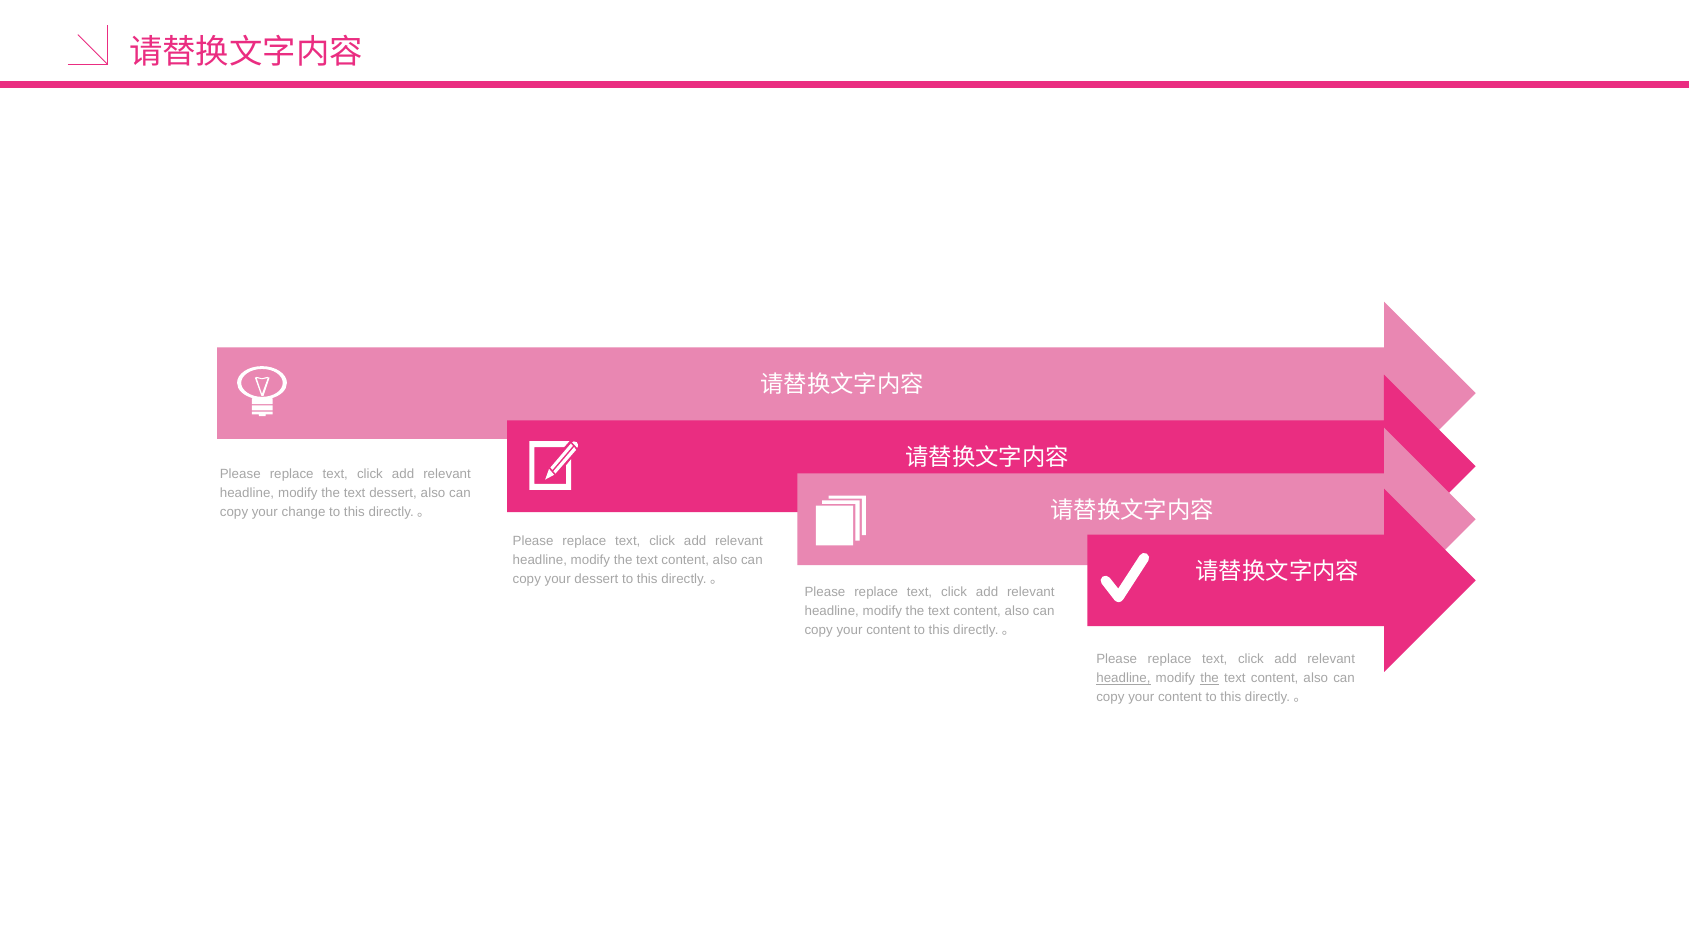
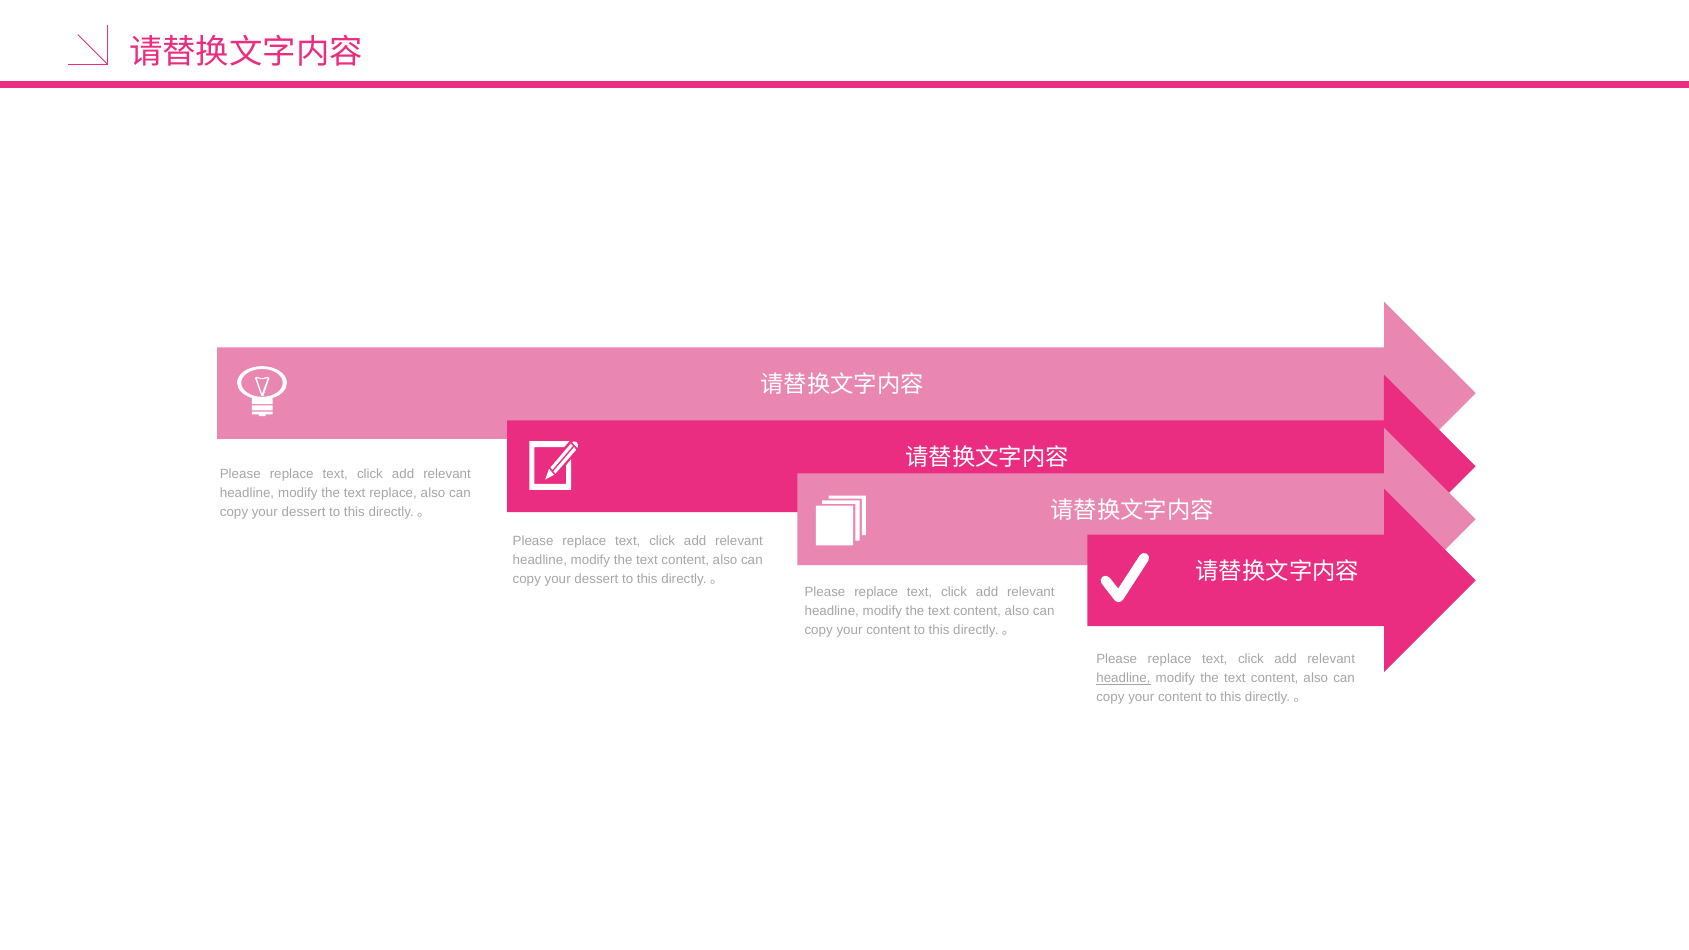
text dessert: dessert -> replace
change at (304, 512): change -> dessert
the at (1210, 678) underline: present -> none
